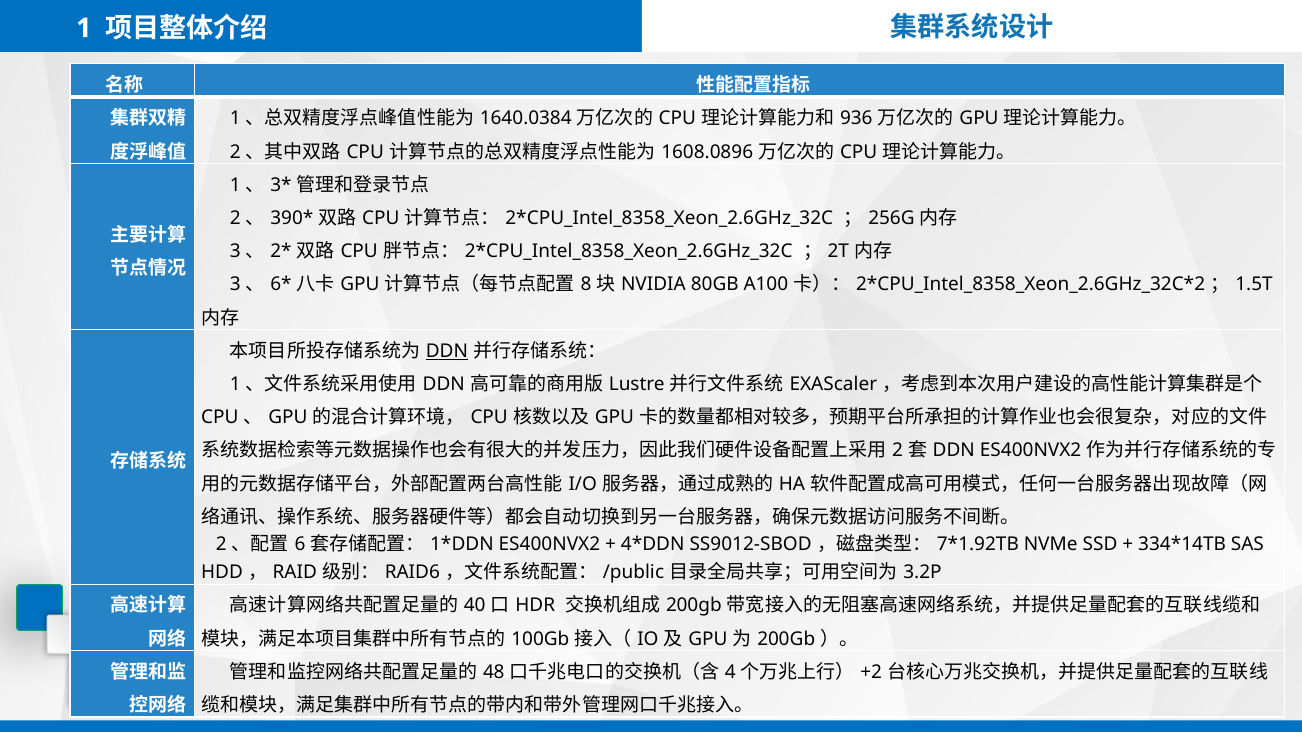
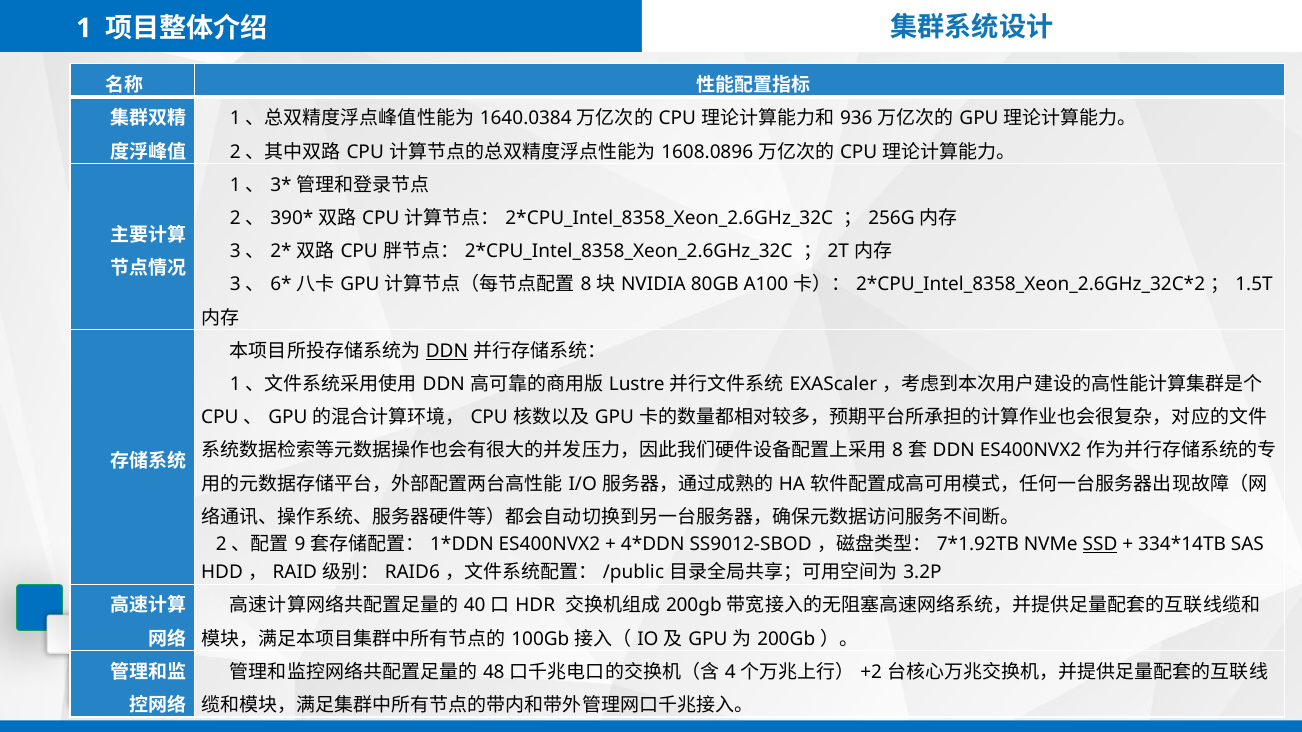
2 at (898, 451): 2 -> 8
6: 6 -> 9
SSD underline: none -> present
